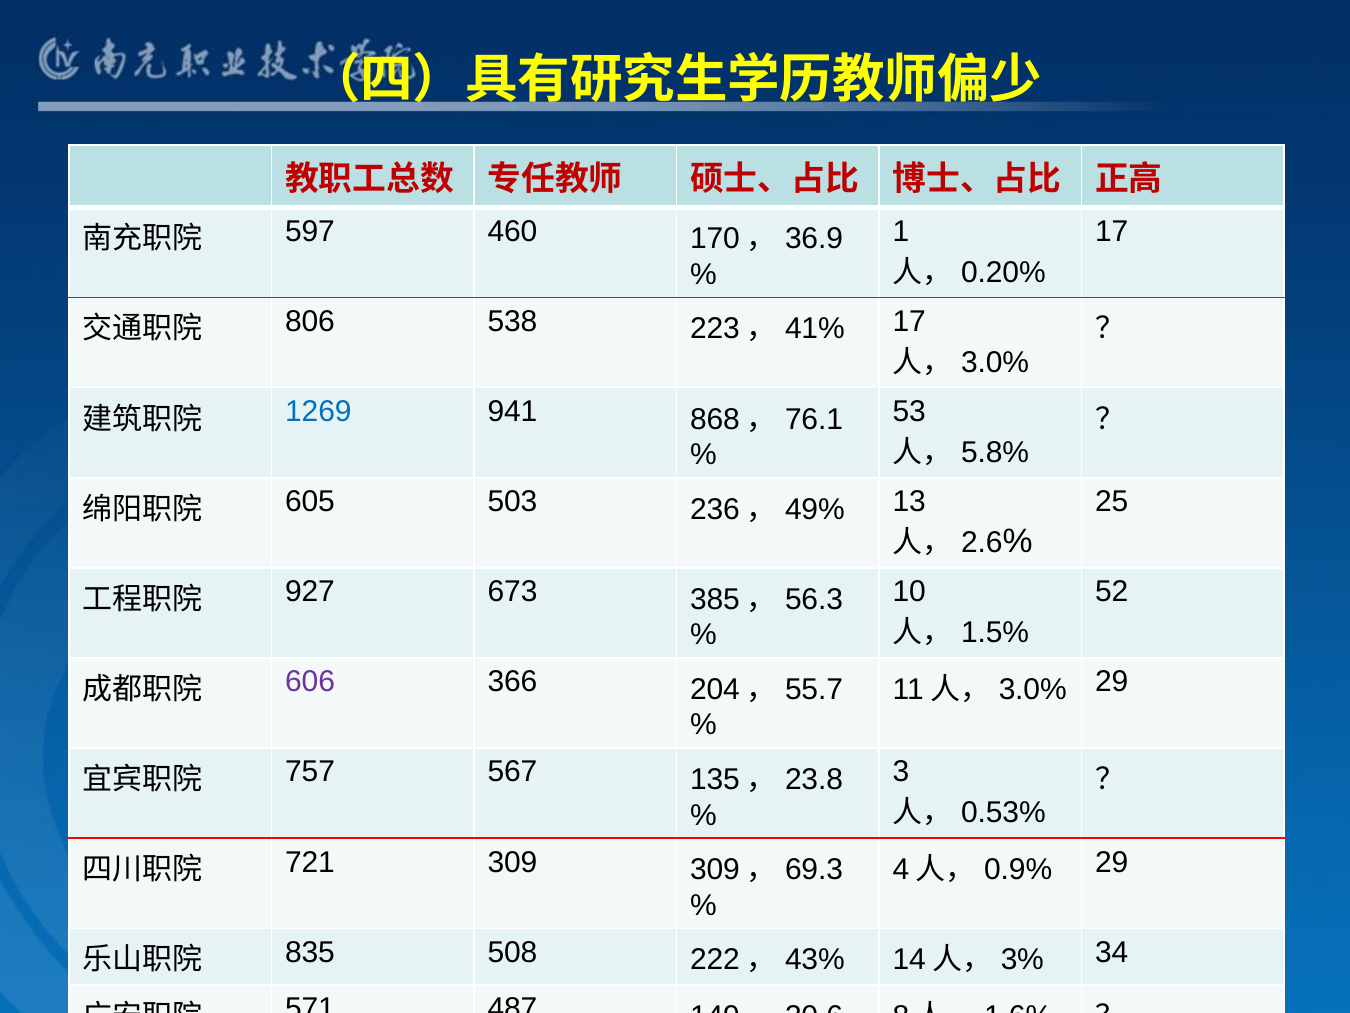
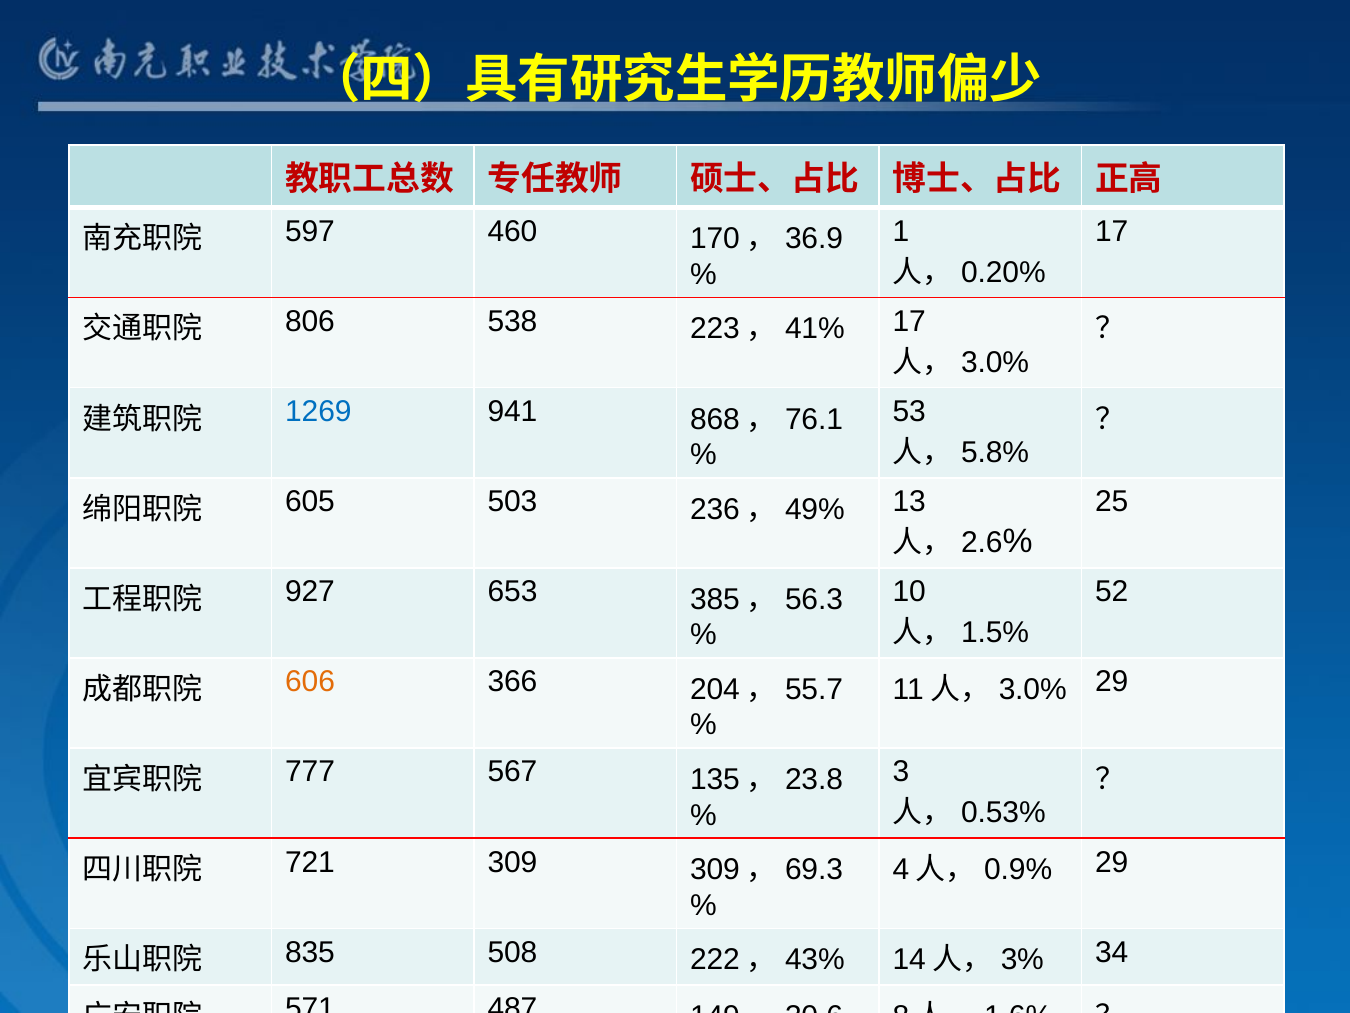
673: 673 -> 653
606 colour: purple -> orange
757: 757 -> 777
